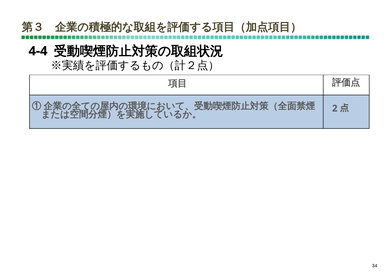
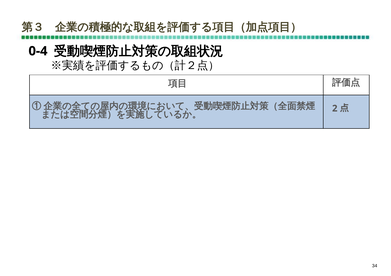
4-4: 4-4 -> 0-4
